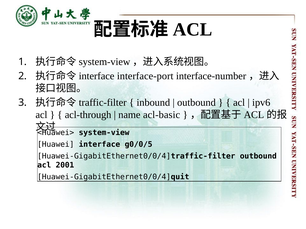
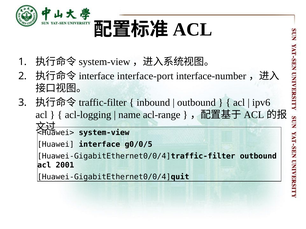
acl-through: acl-through -> acl-logging
acl-basic: acl-basic -> acl-range
